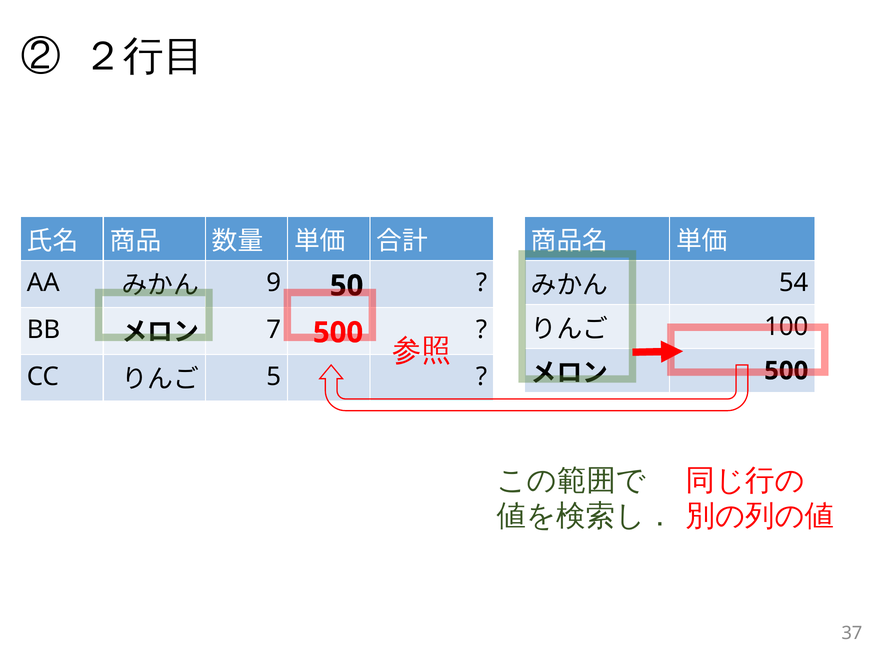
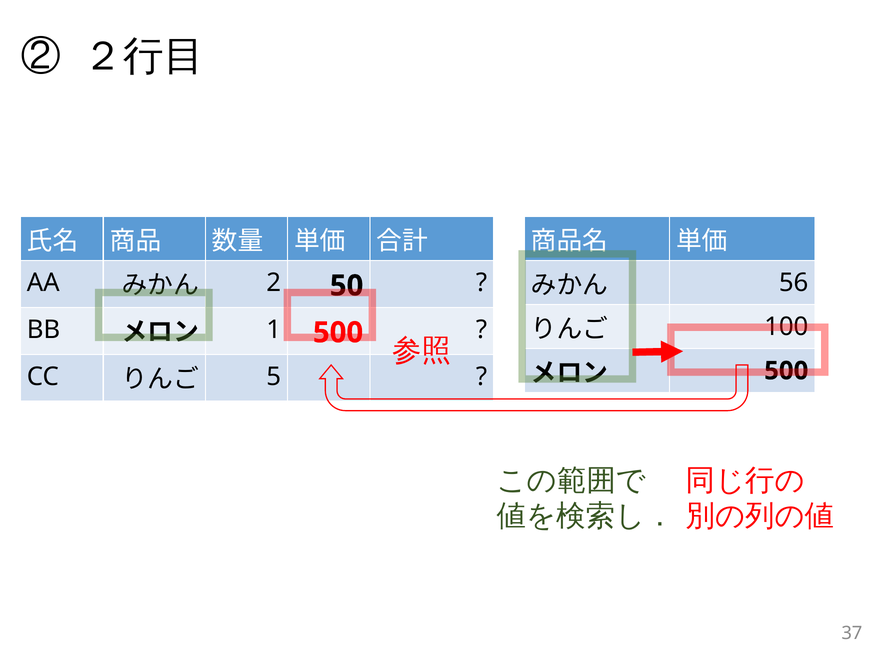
54: 54 -> 56
9: 9 -> 2
7: 7 -> 1
